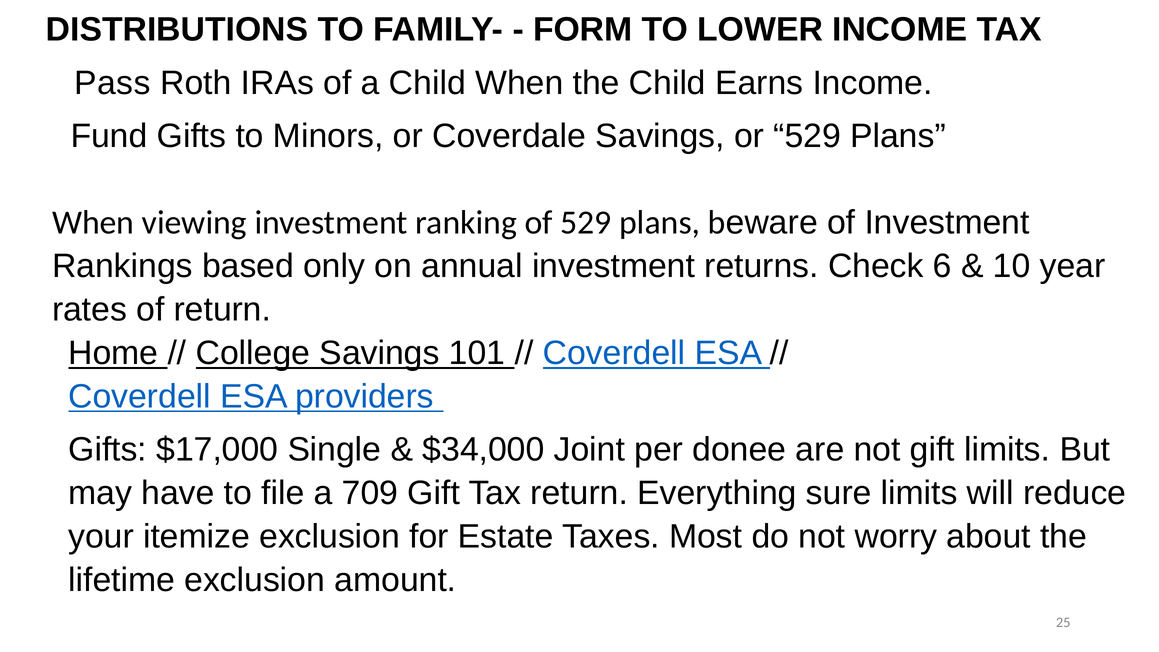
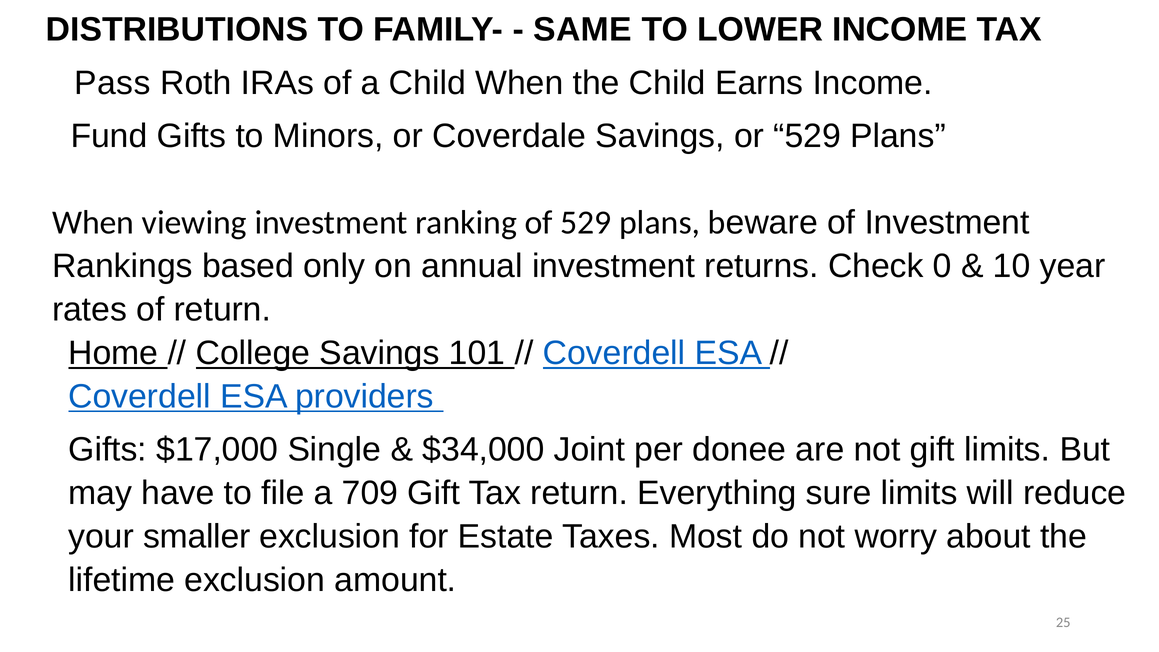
FORM: FORM -> SAME
6: 6 -> 0
itemize: itemize -> smaller
